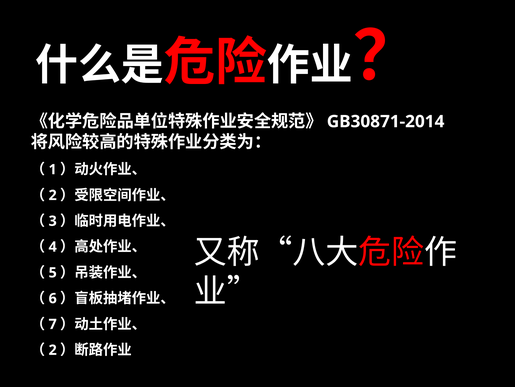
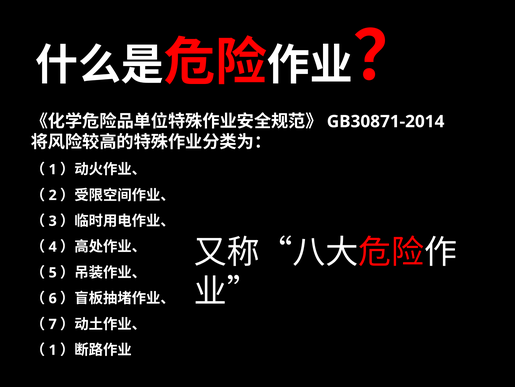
2 at (53, 349): 2 -> 1
